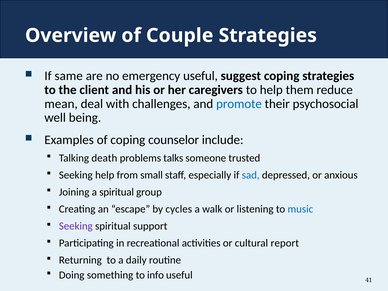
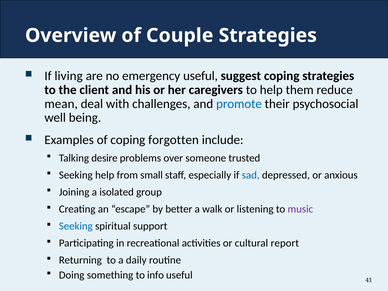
same: same -> living
counselor: counselor -> forgotten
death: death -> desire
talks: talks -> over
a spiritual: spiritual -> isolated
cycles: cycles -> better
music colour: blue -> purple
Seeking at (76, 226) colour: purple -> blue
